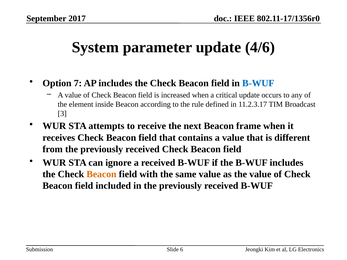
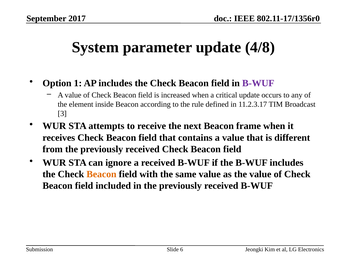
4/6: 4/6 -> 4/8
7: 7 -> 1
B-WUF at (258, 83) colour: blue -> purple
